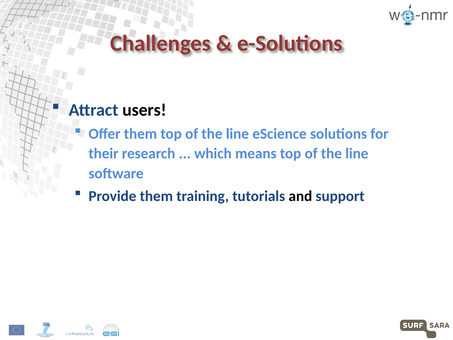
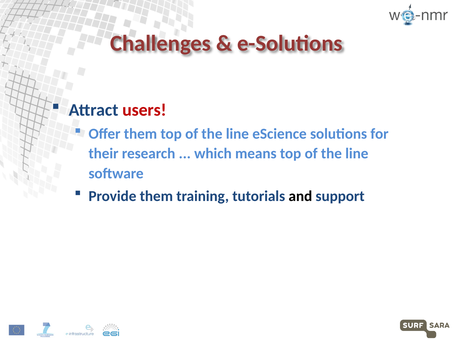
users colour: black -> red
